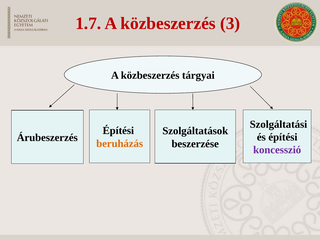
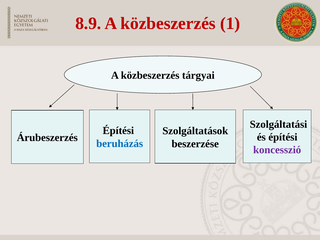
1.7: 1.7 -> 8.9
3: 3 -> 1
beruházás colour: orange -> blue
